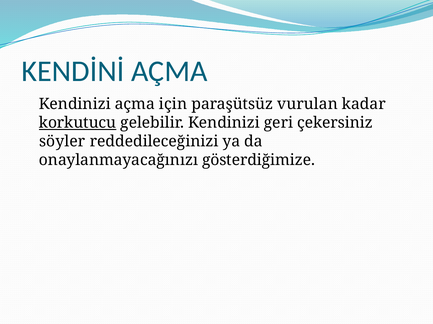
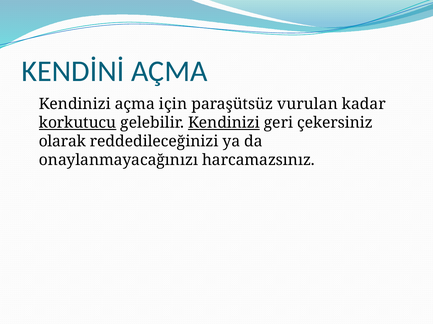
Kendinizi at (224, 123) underline: none -> present
söyler: söyler -> olarak
gösterdiğimize: gösterdiğimize -> harcamazsınız
